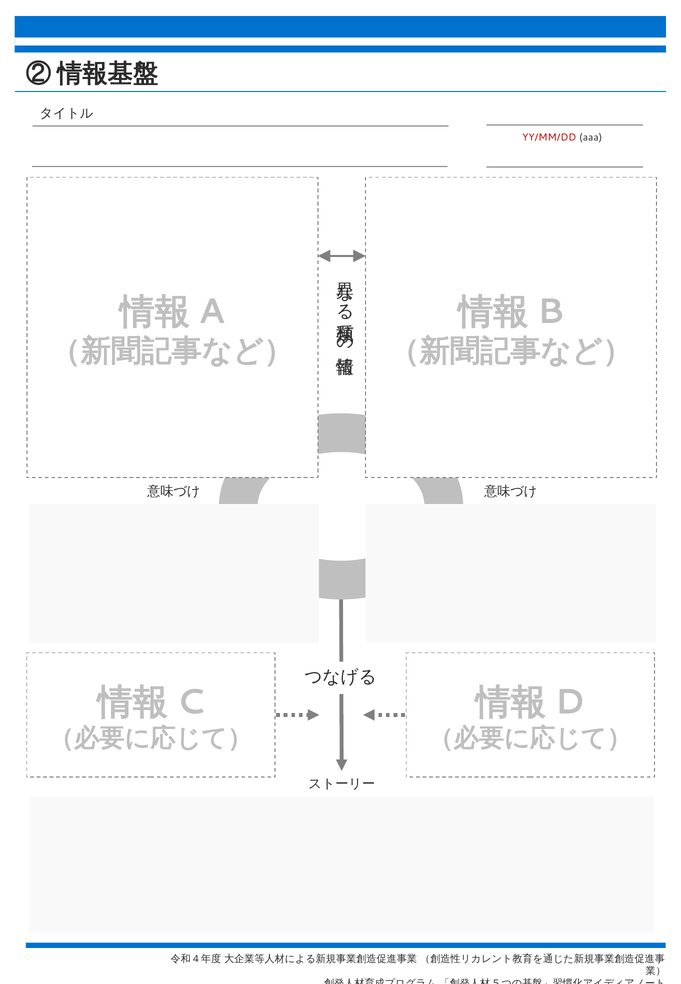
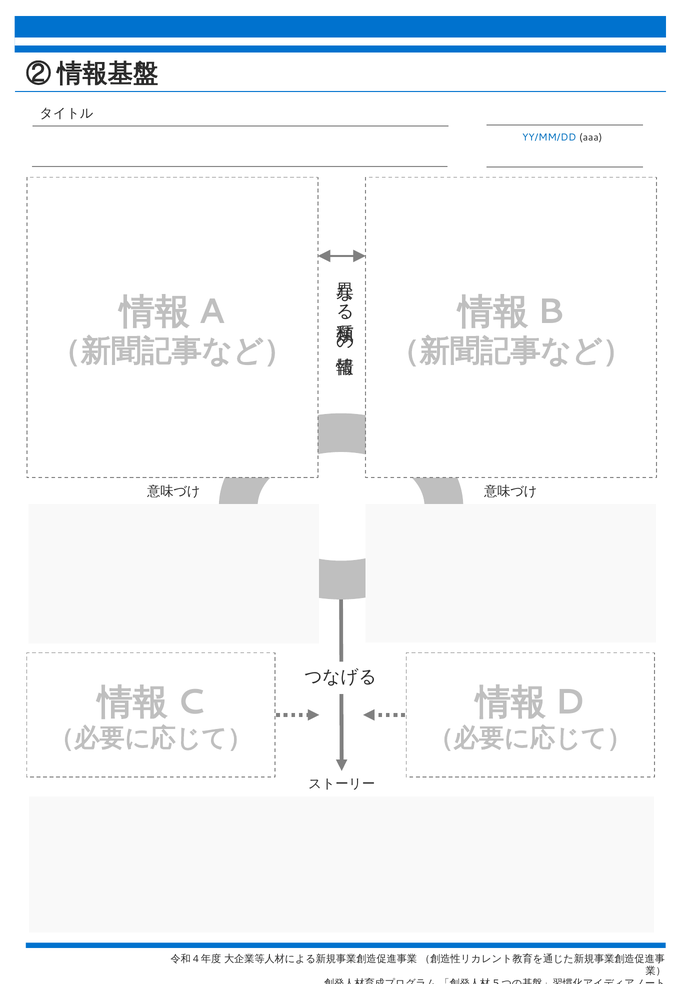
YY/MM/DD colour: red -> blue
